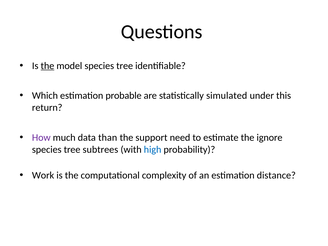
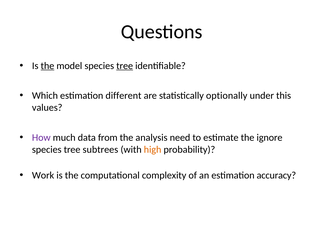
tree at (125, 66) underline: none -> present
probable: probable -> different
simulated: simulated -> optionally
return: return -> values
than: than -> from
support: support -> analysis
high colour: blue -> orange
distance: distance -> accuracy
